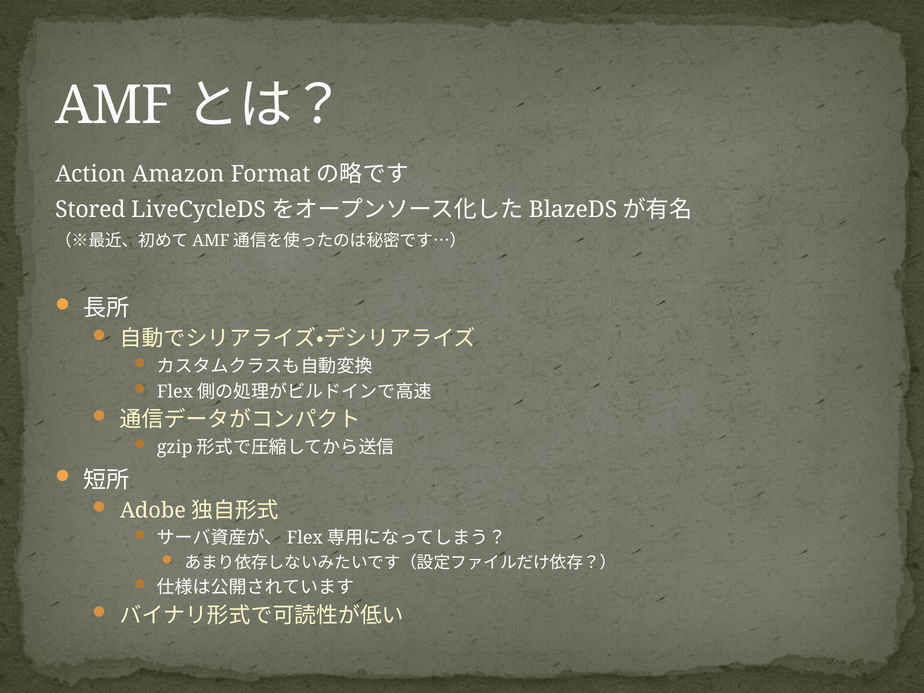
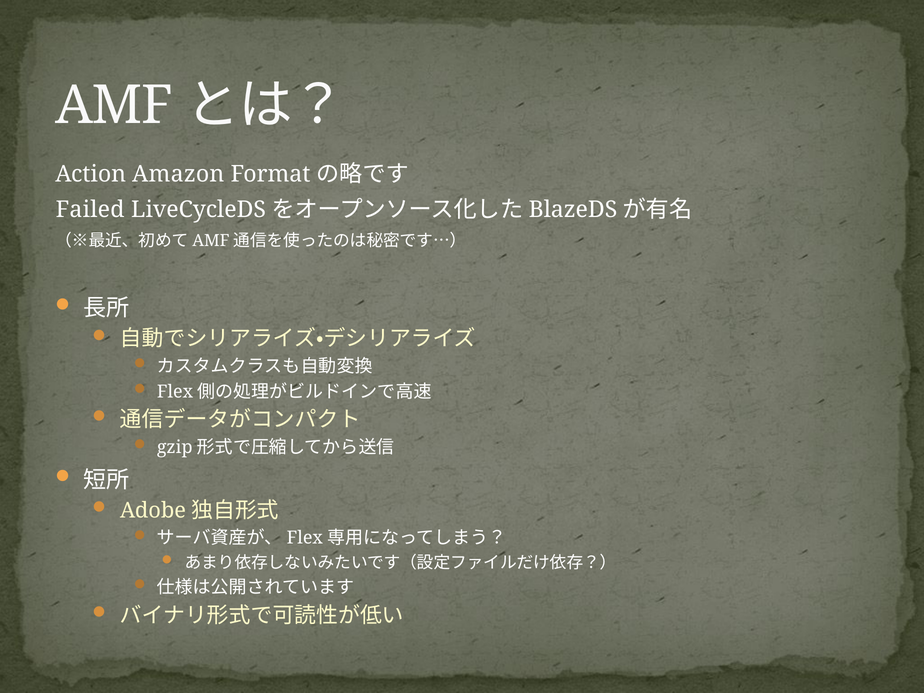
Stored: Stored -> Failed
